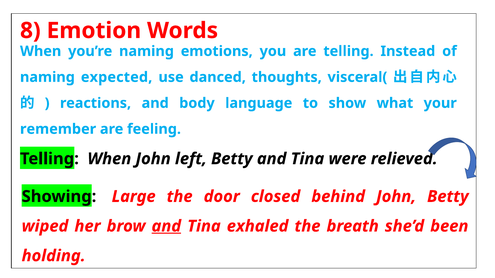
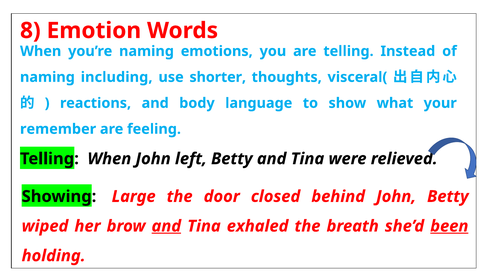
expected: expected -> including
danced: danced -> shorter
been underline: none -> present
